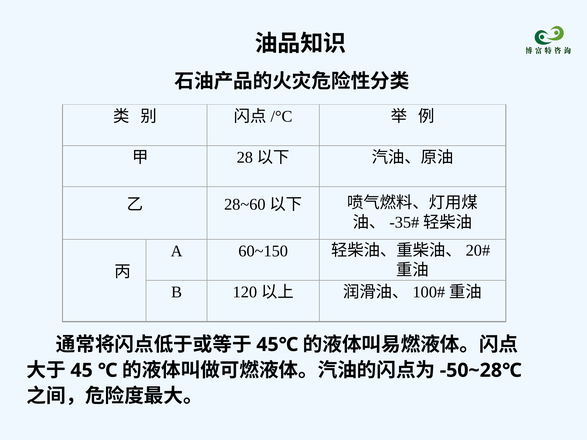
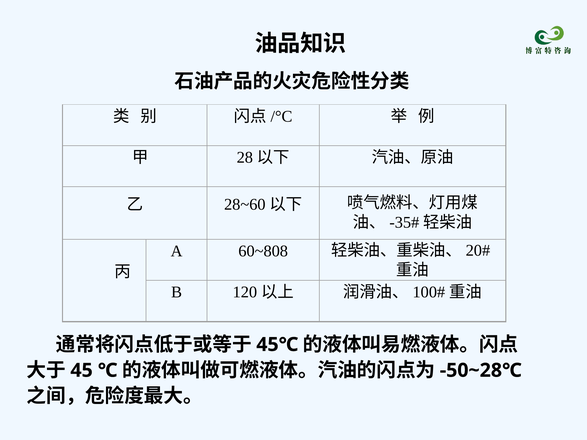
60~150: 60~150 -> 60~808
